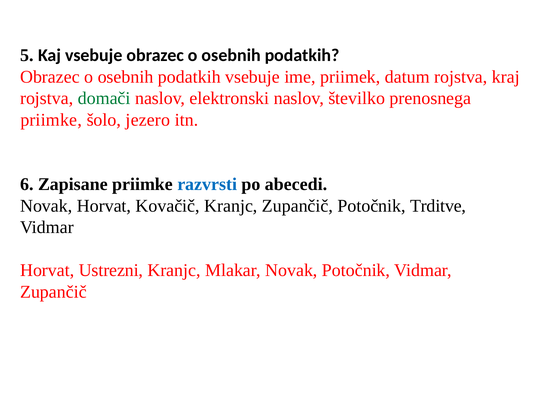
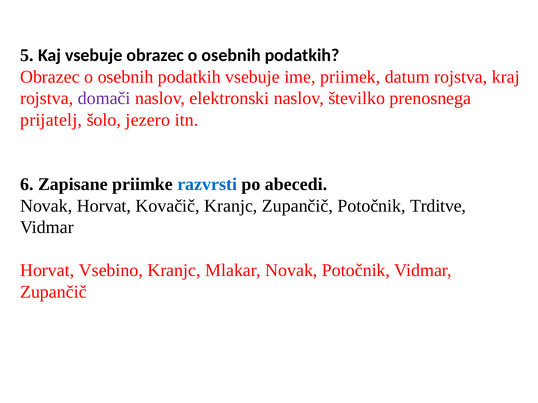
domači colour: green -> purple
priimke at (51, 120): priimke -> prijatelj
Ustrezni: Ustrezni -> Vsebino
